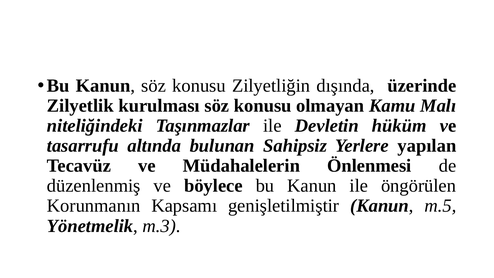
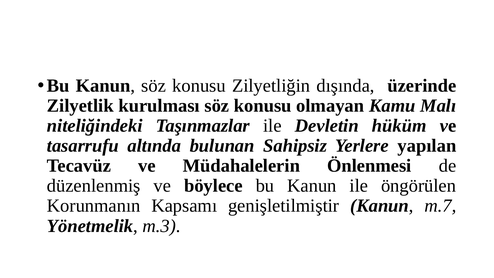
m.5: m.5 -> m.7
